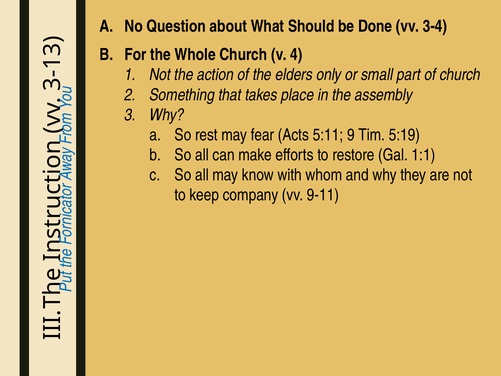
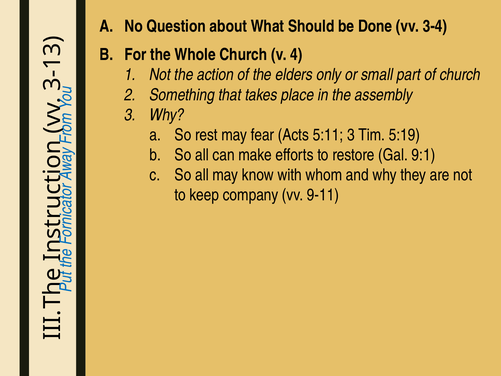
5:11 9: 9 -> 3
1:1: 1:1 -> 9:1
